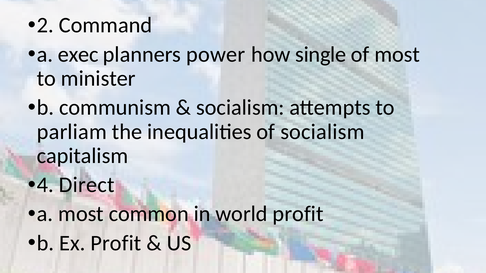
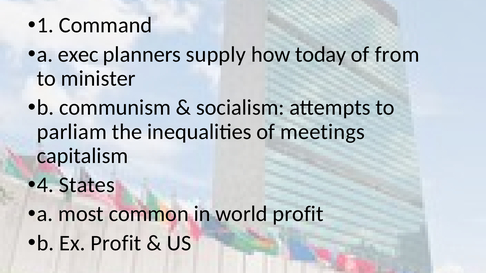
2: 2 -> 1
power: power -> supply
single: single -> today
of most: most -> from
of socialism: socialism -> meetings
Direct: Direct -> States
